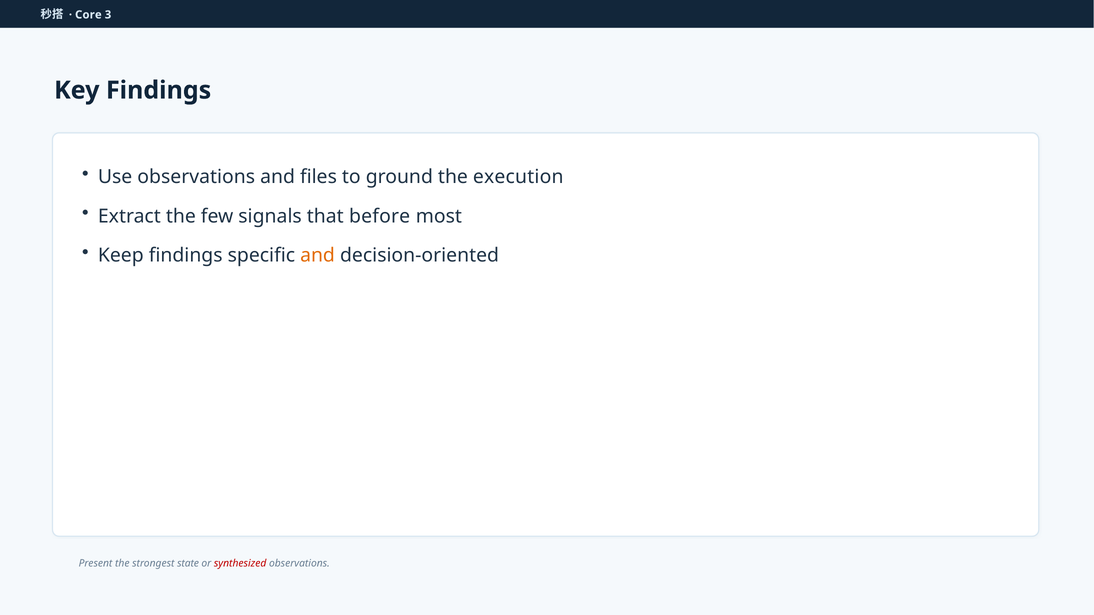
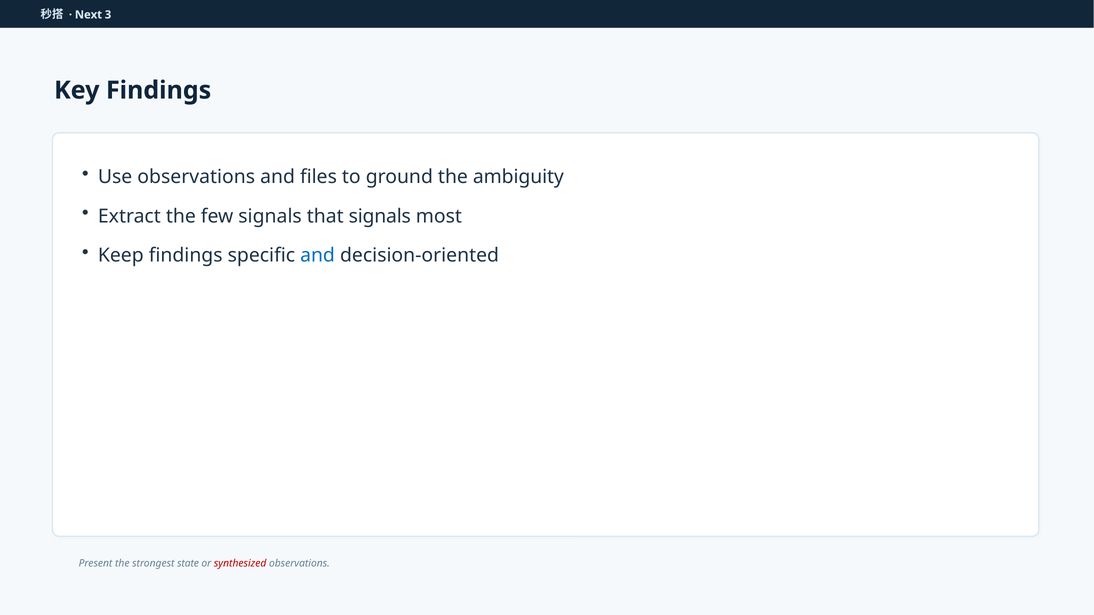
Core: Core -> Next
execution: execution -> ambiguity
that before: before -> signals
and at (318, 255) colour: orange -> blue
